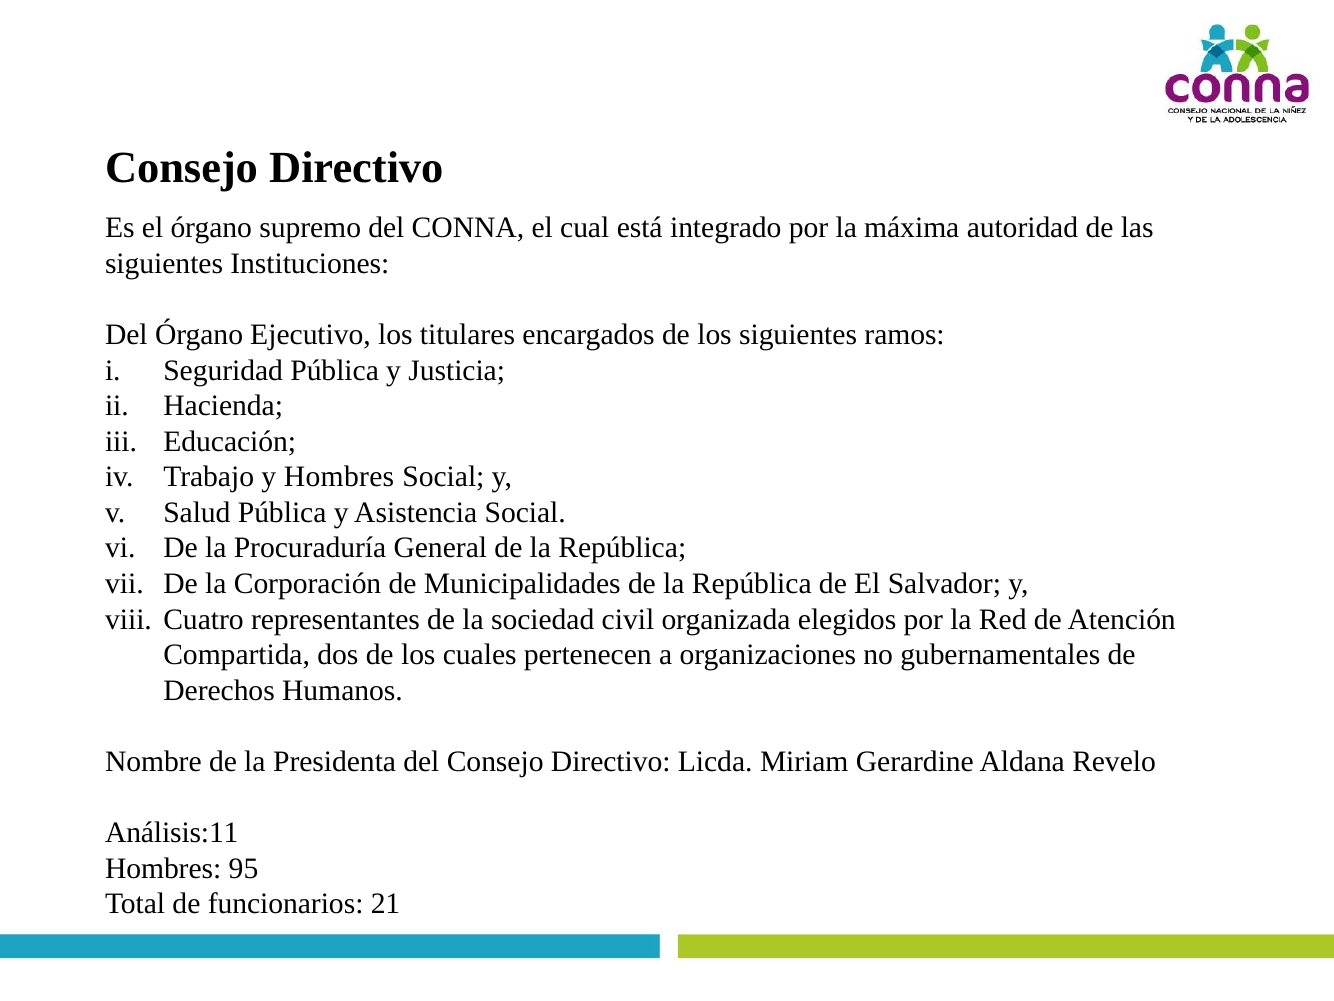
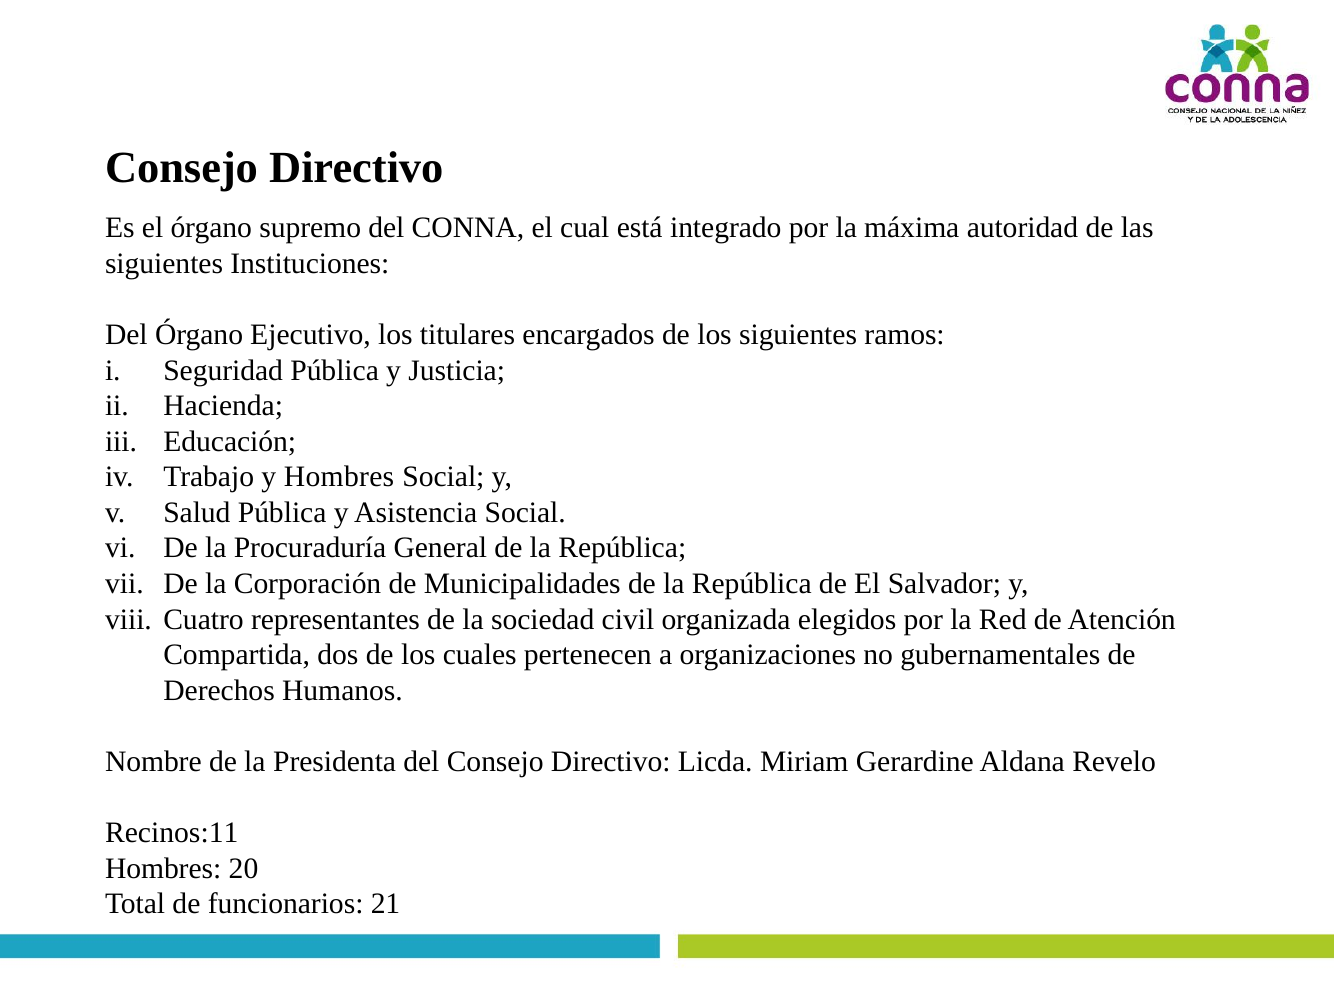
Análisis:11: Análisis:11 -> Recinos:11
95: 95 -> 20
